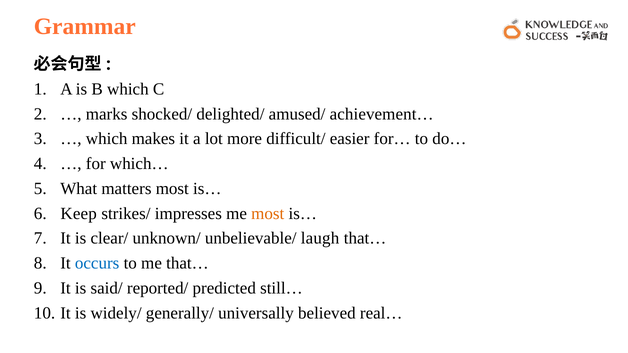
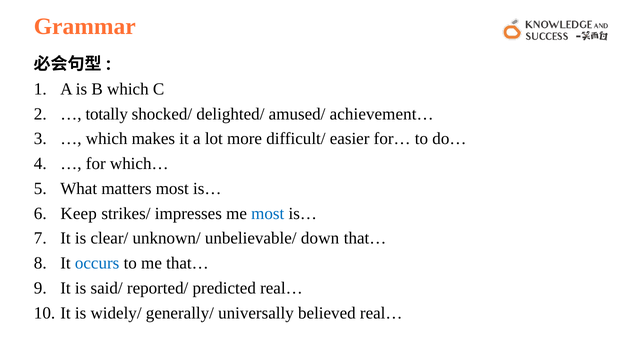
marks: marks -> totally
most at (268, 214) colour: orange -> blue
laugh: laugh -> down
predicted still…: still… -> real…
